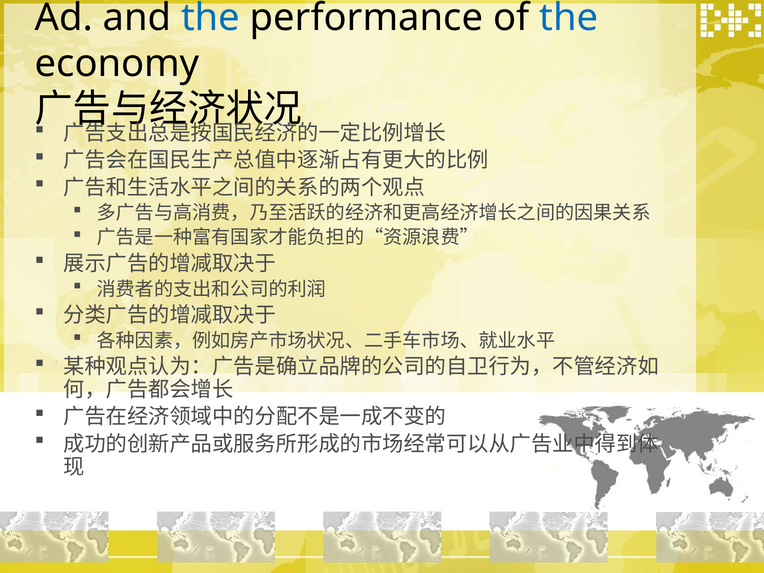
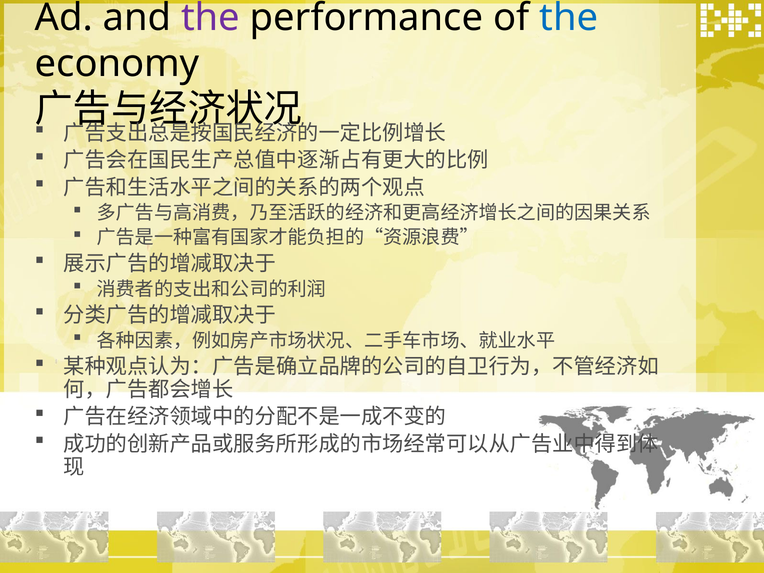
the at (211, 18) colour: blue -> purple
